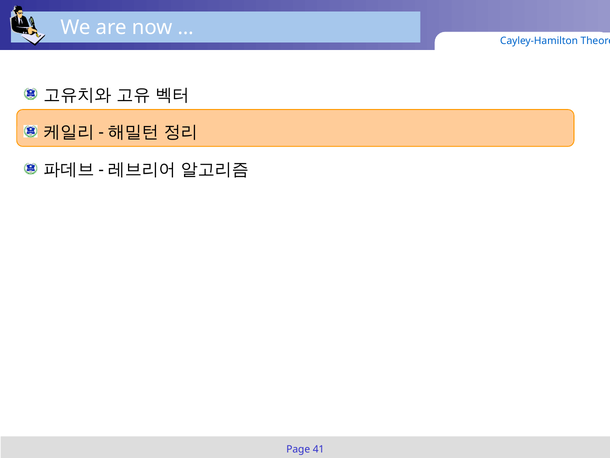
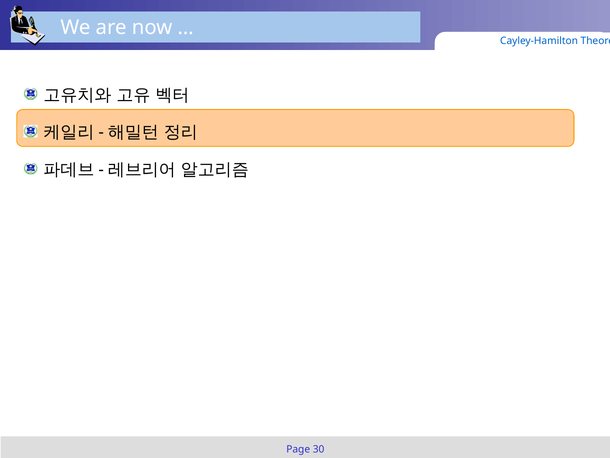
41: 41 -> 30
